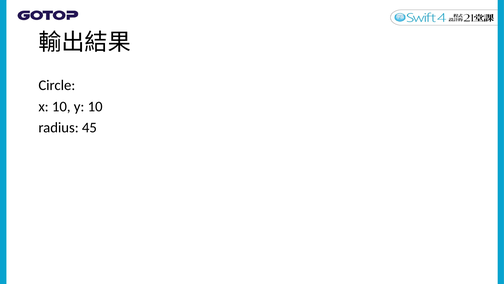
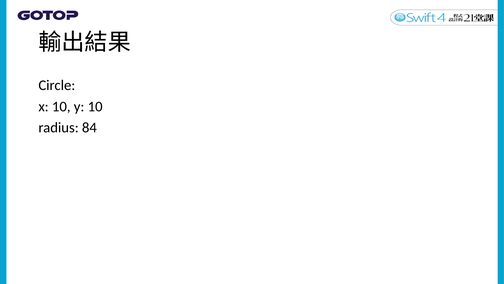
45: 45 -> 84
